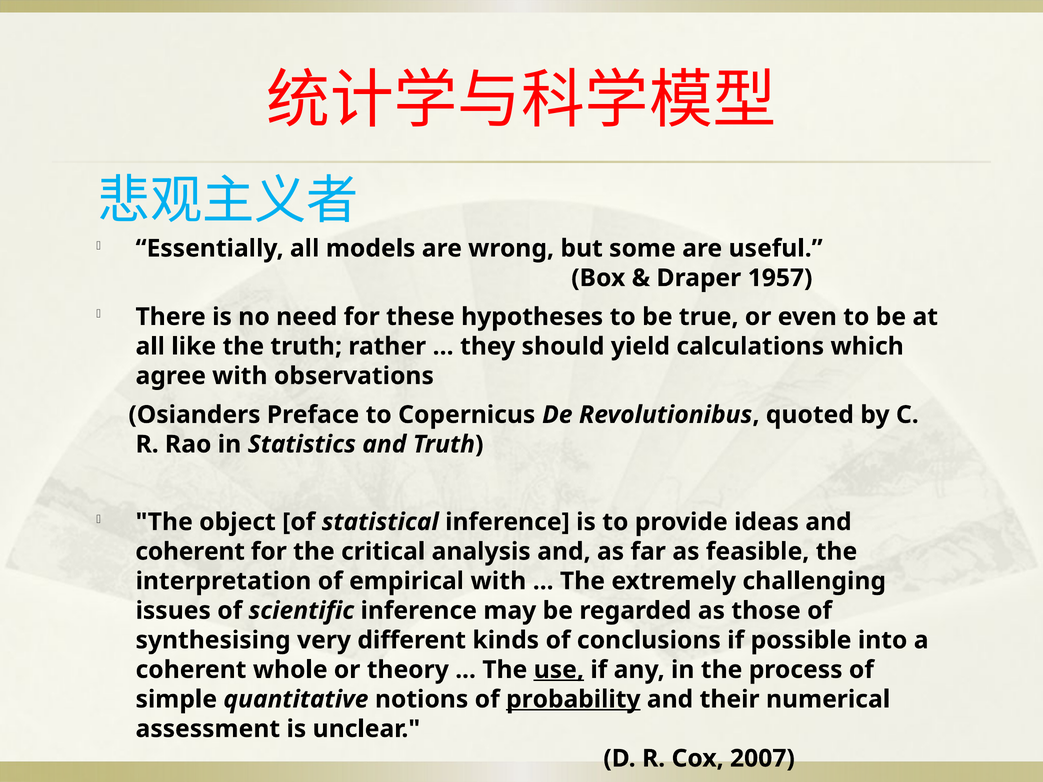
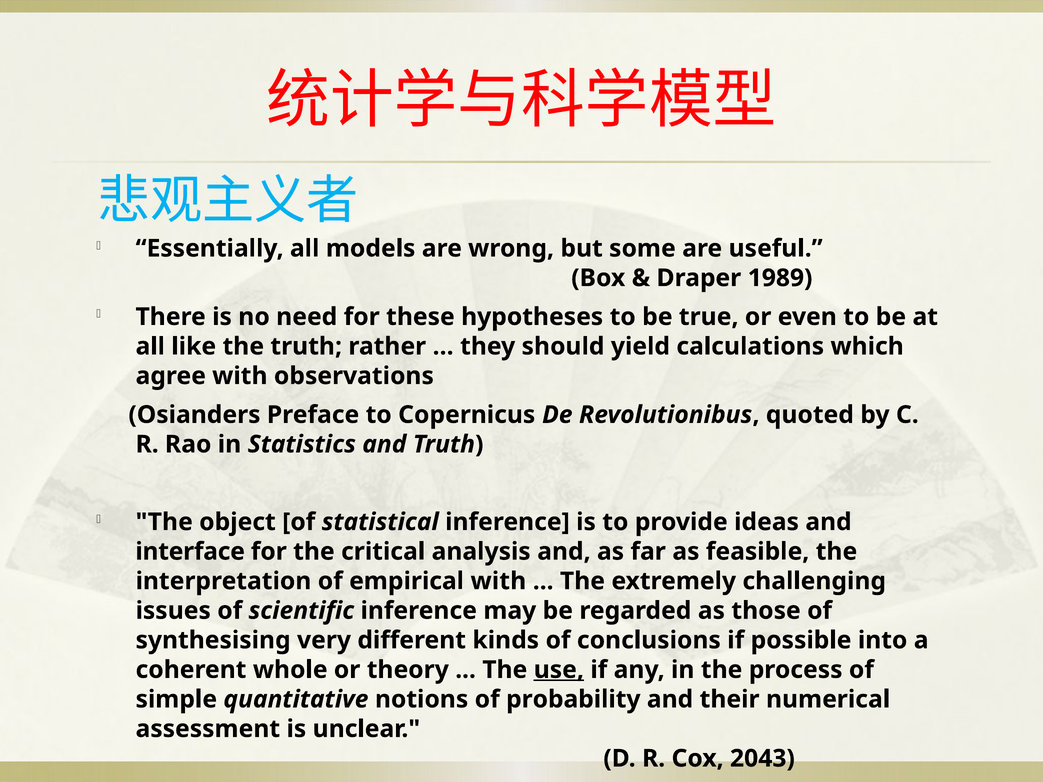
1957: 1957 -> 1989
coherent at (190, 552): coherent -> interface
probability underline: present -> none
2007: 2007 -> 2043
